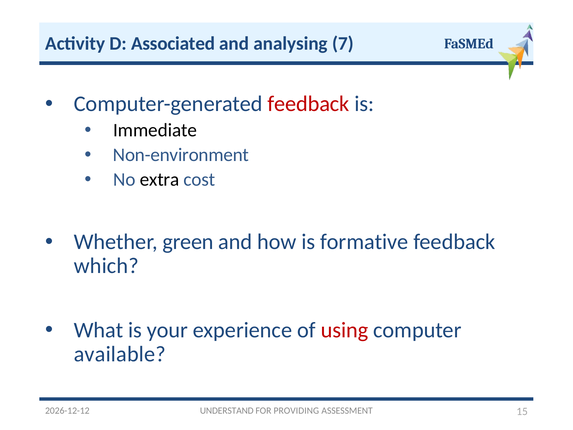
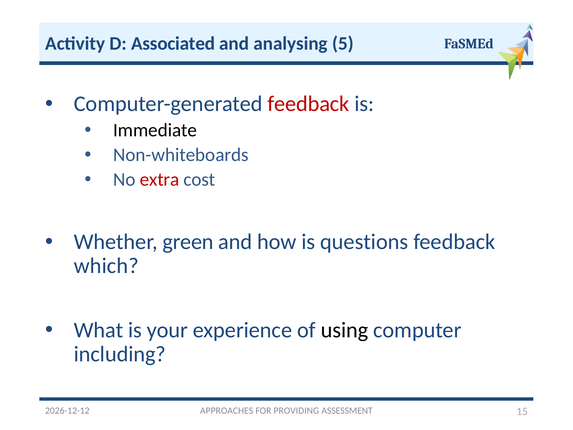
7: 7 -> 5
Non-environment: Non-environment -> Non-whiteboards
extra colour: black -> red
formative: formative -> questions
using colour: red -> black
available: available -> including
UNDERSTAND: UNDERSTAND -> APPROACHES
